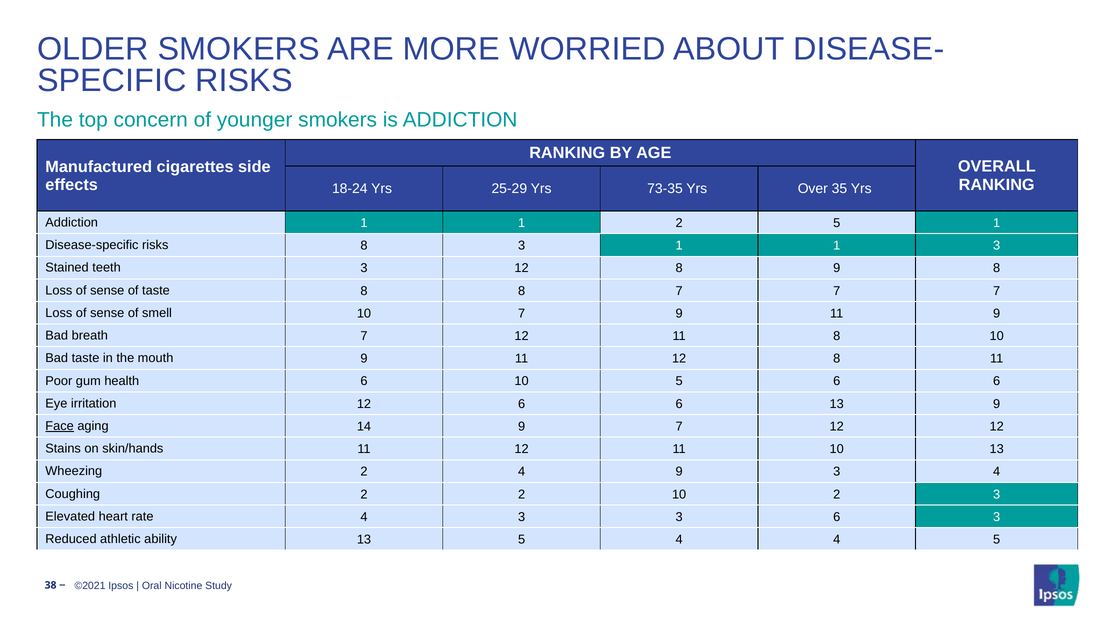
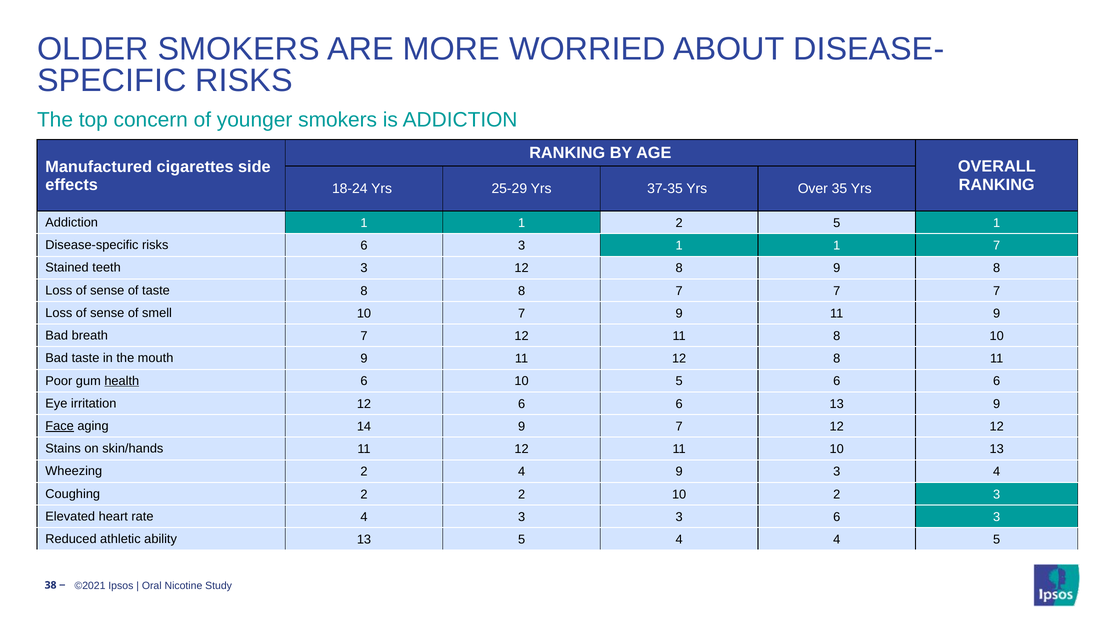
73-35: 73-35 -> 37-35
risks 8: 8 -> 6
1 3: 3 -> 7
health underline: none -> present
